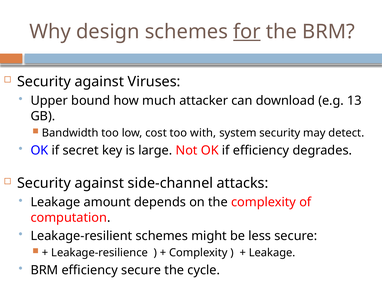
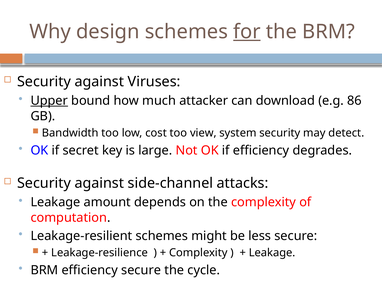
Upper underline: none -> present
13: 13 -> 86
with: with -> view
